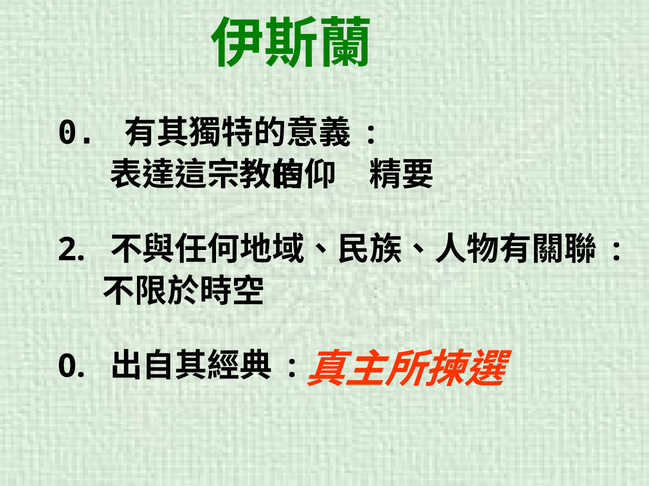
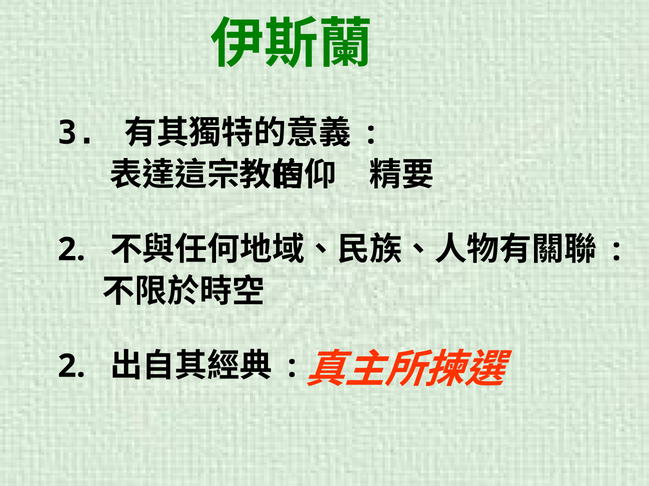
0 at (77, 133): 0 -> 3
0 at (72, 367): 0 -> 2
